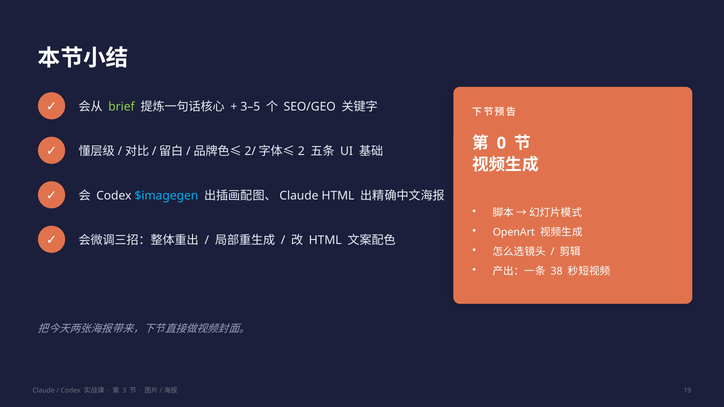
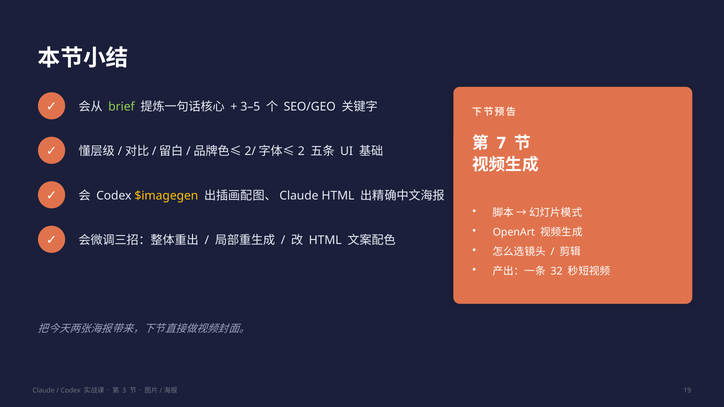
0: 0 -> 7
$imagegen colour: light blue -> yellow
38: 38 -> 32
